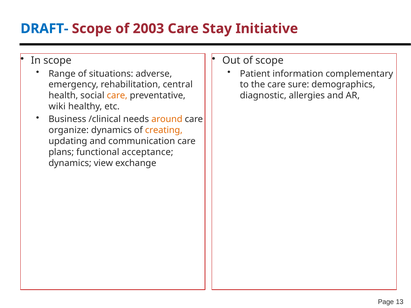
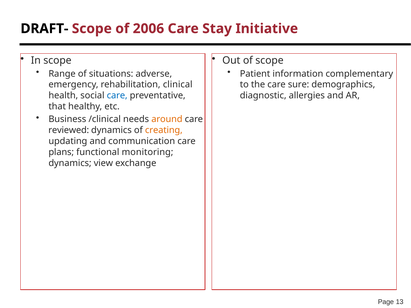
DRAFT- colour: blue -> black
2003: 2003 -> 2006
central: central -> clinical
care at (117, 96) colour: orange -> blue
wiki: wiki -> that
organize: organize -> reviewed
acceptance: acceptance -> monitoring
